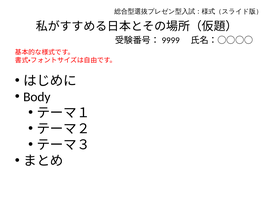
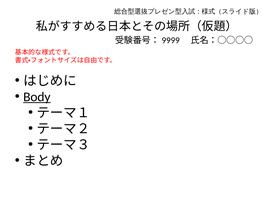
Body underline: none -> present
